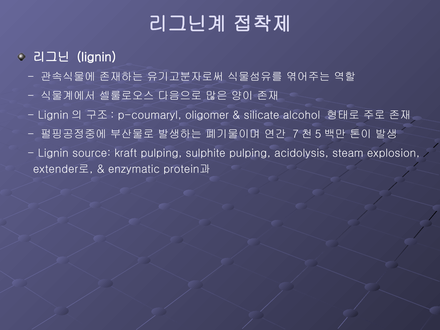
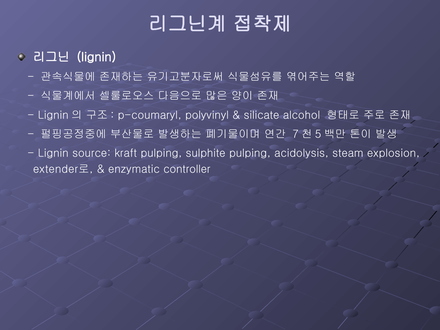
oligomer: oligomer -> polyvinyl
protein과: protein과 -> controller
